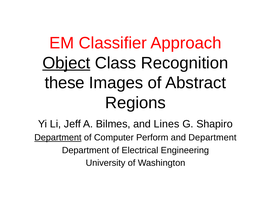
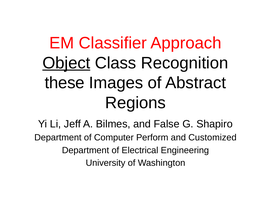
Lines: Lines -> False
Department at (58, 137) underline: present -> none
and Department: Department -> Customized
